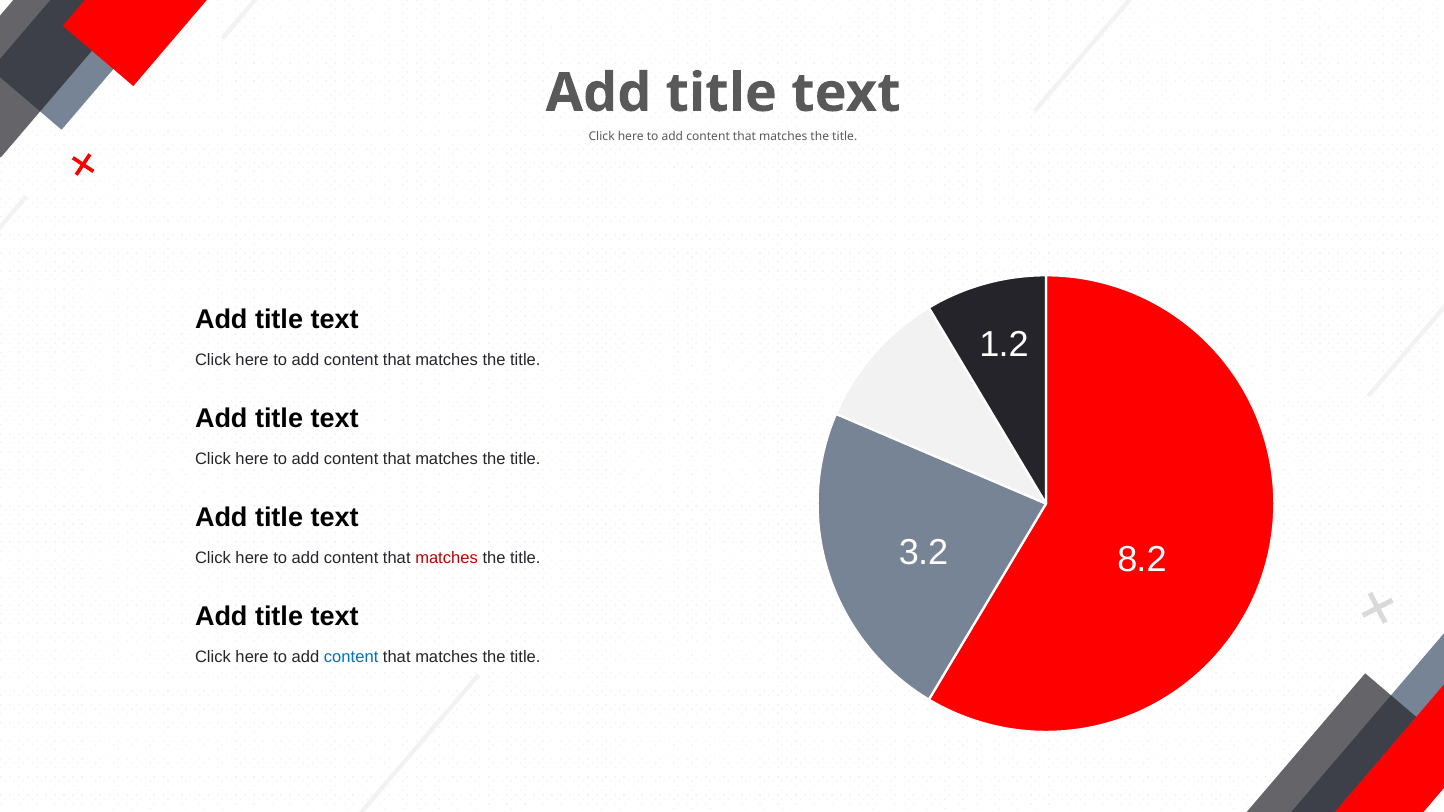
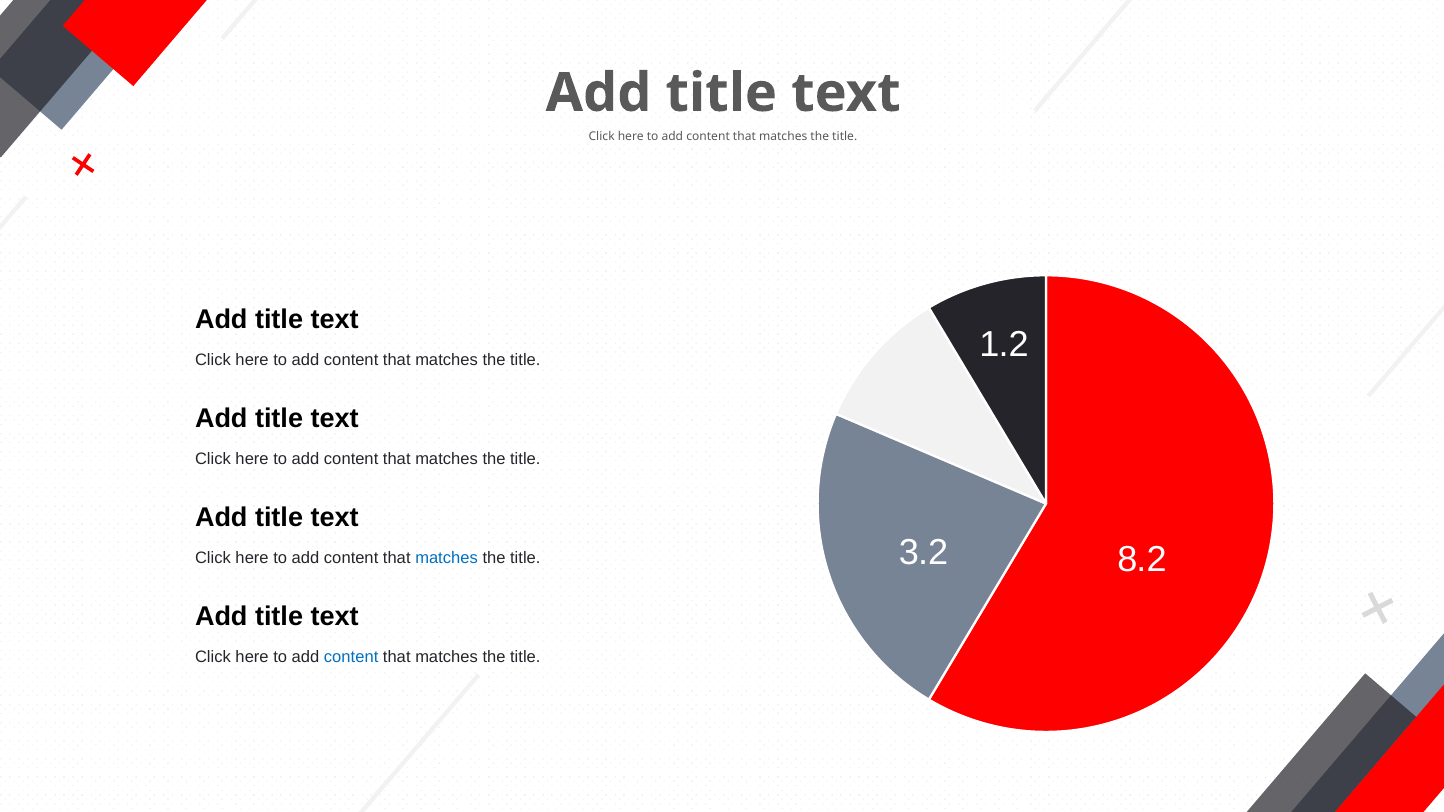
matches at (447, 558) colour: red -> blue
